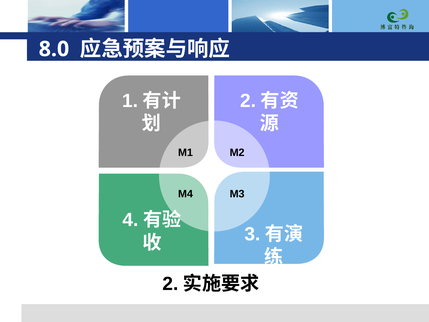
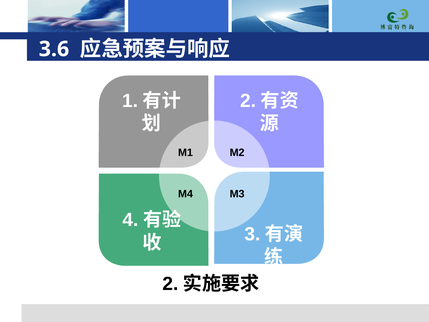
8.0: 8.0 -> 3.6
